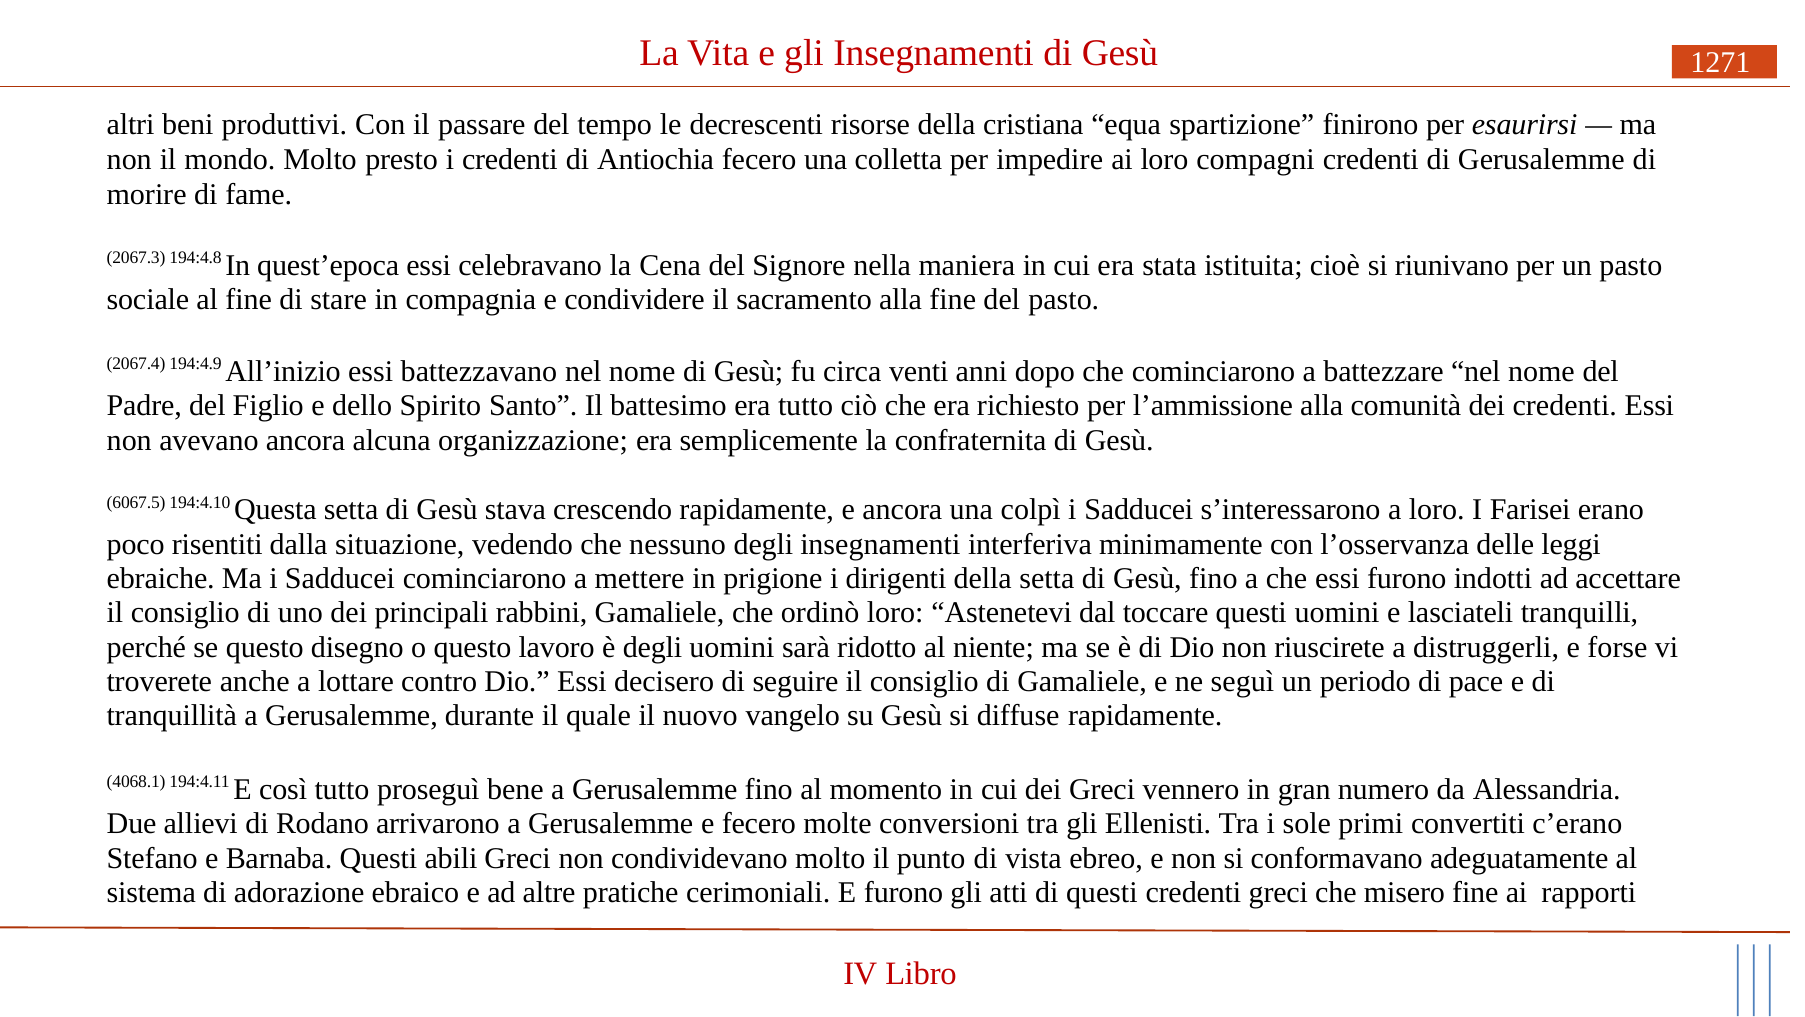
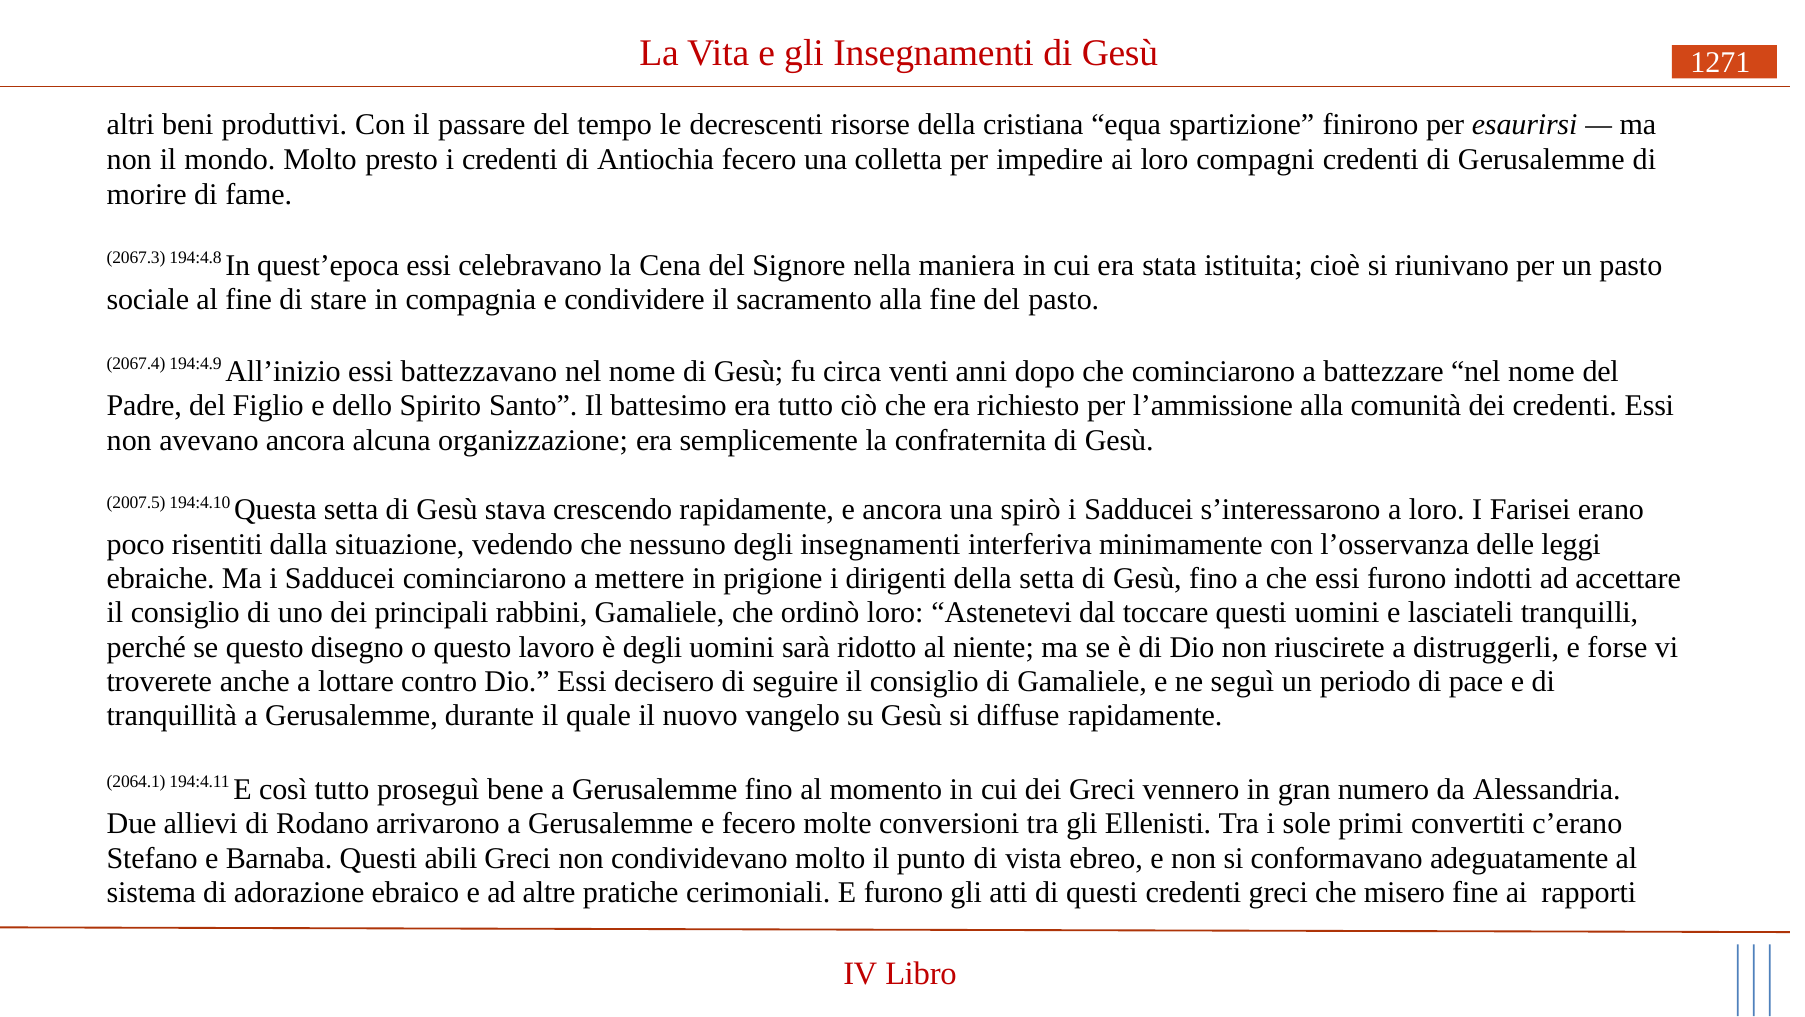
6067.5: 6067.5 -> 2007.5
colpì: colpì -> spirò
4068.1: 4068.1 -> 2064.1
